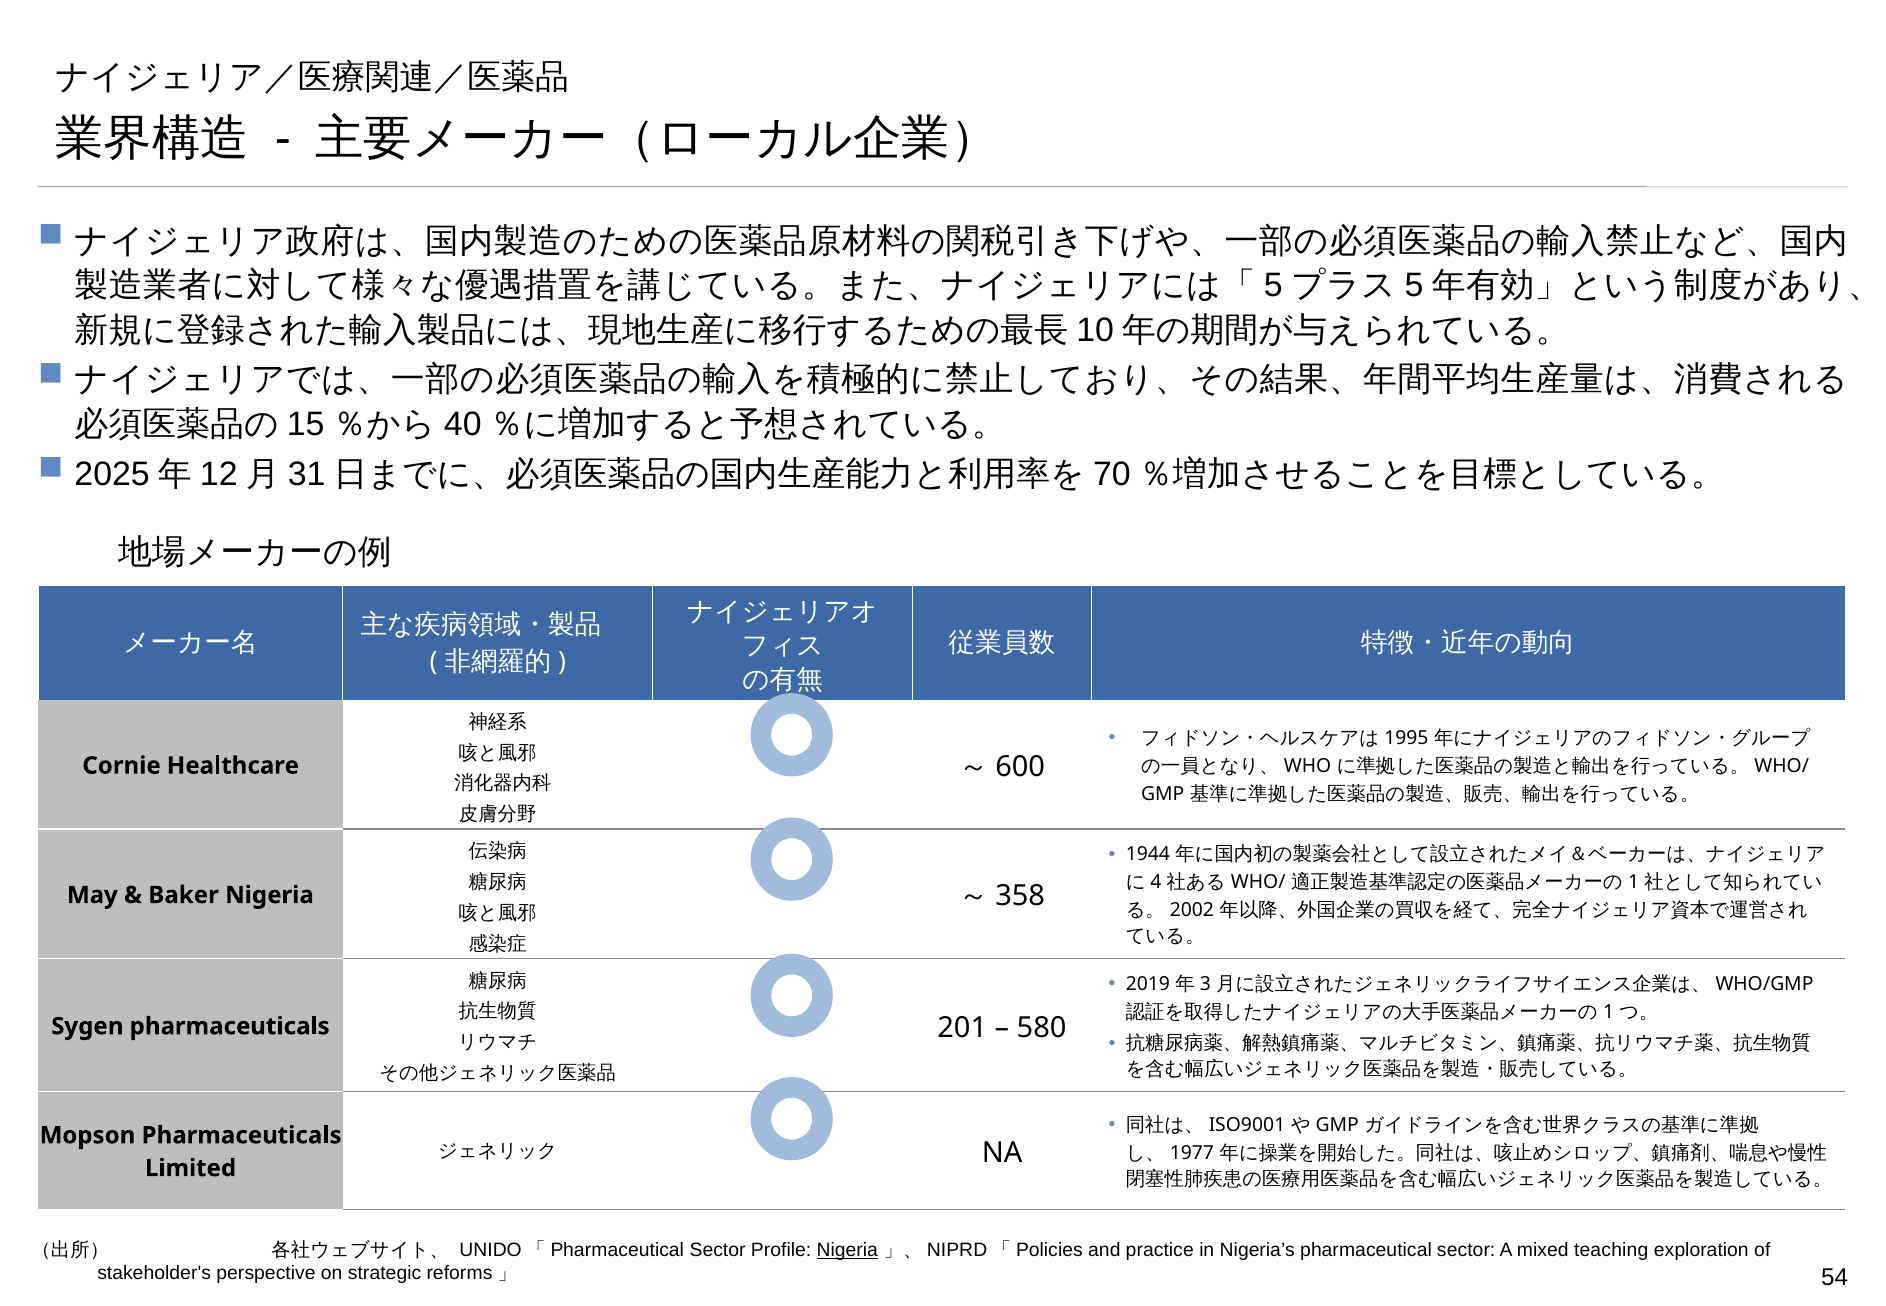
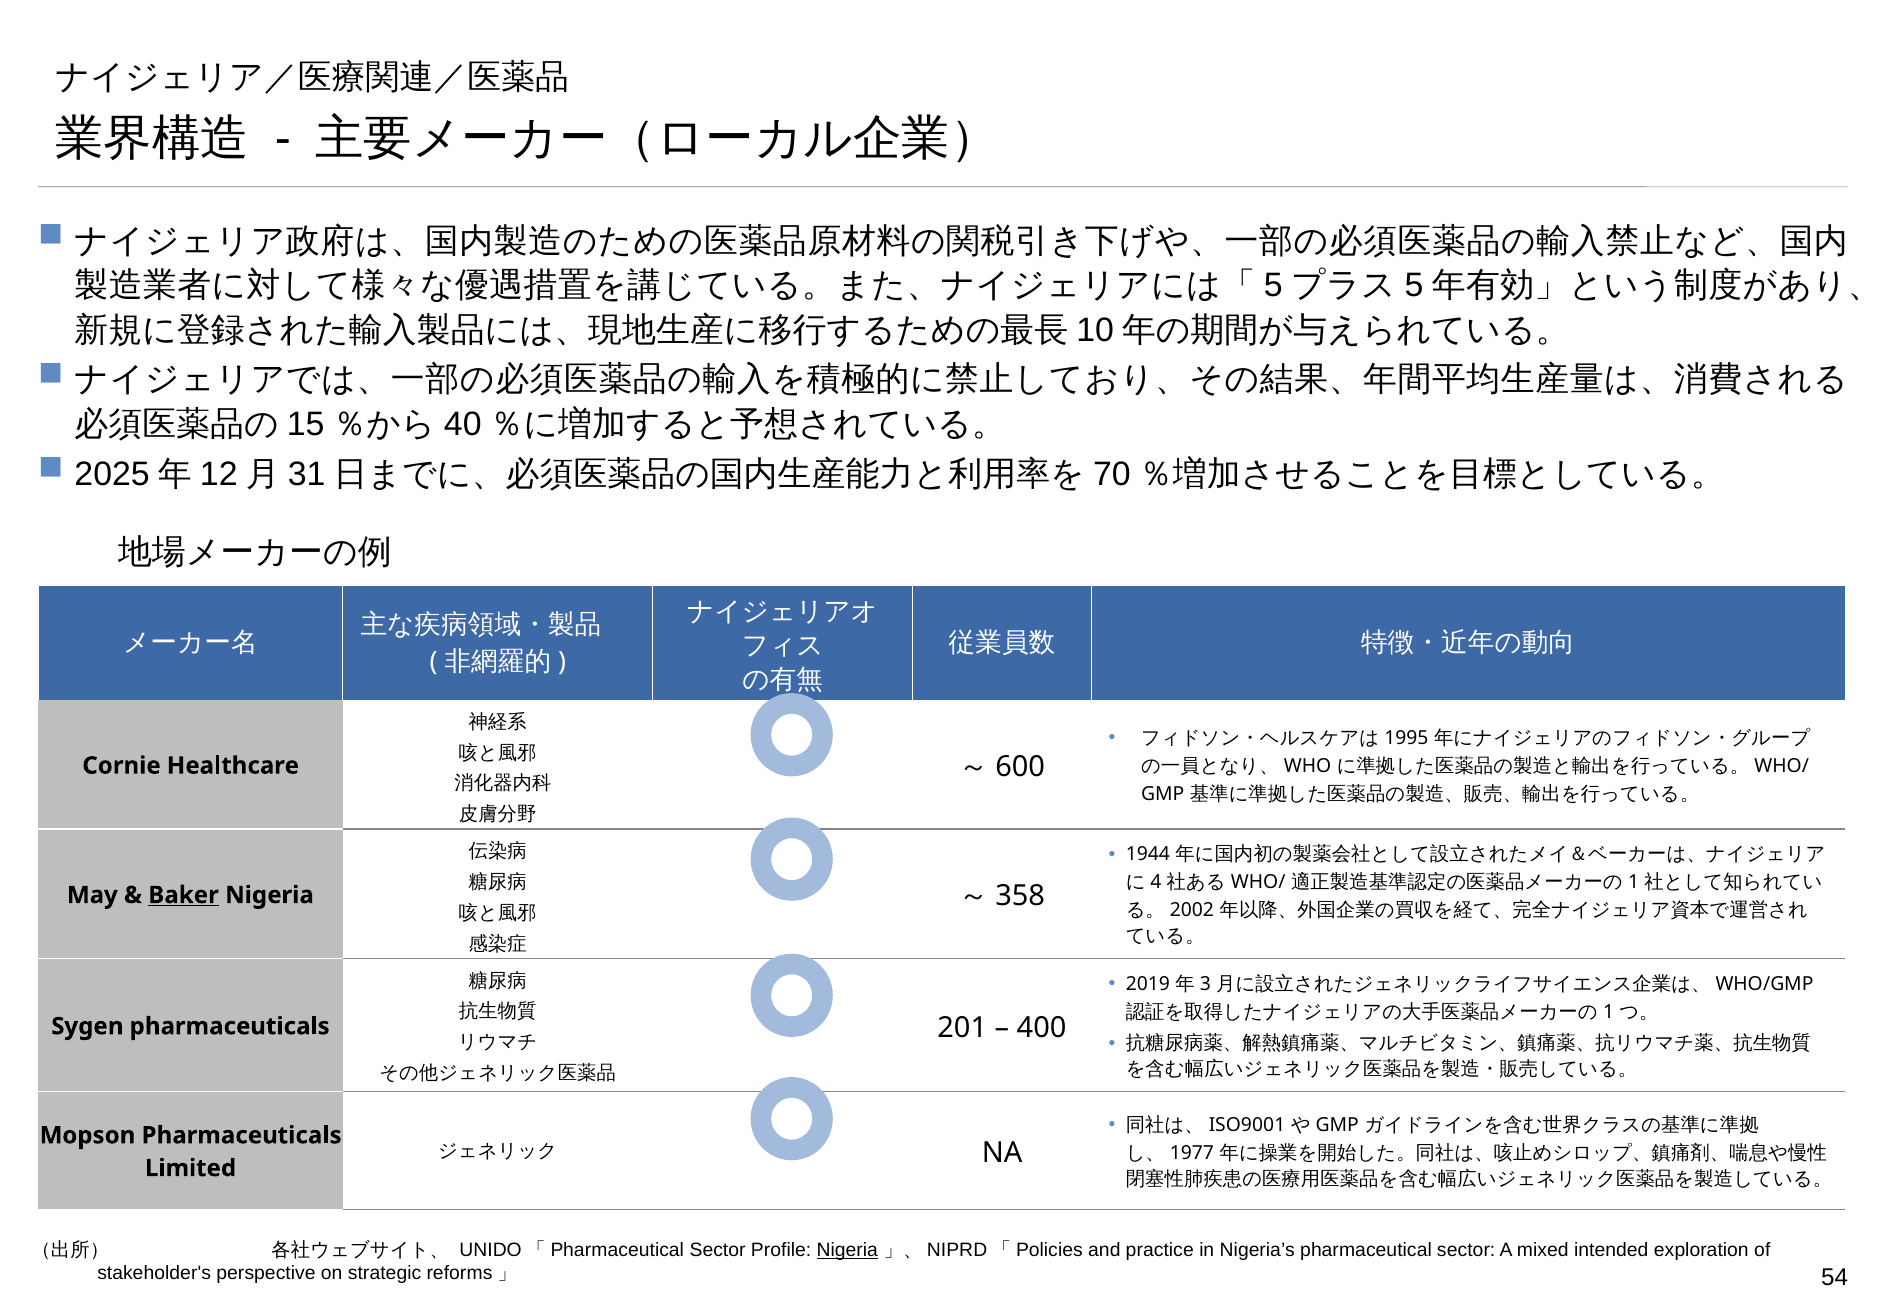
Baker underline: none -> present
580: 580 -> 400
teaching: teaching -> intended
